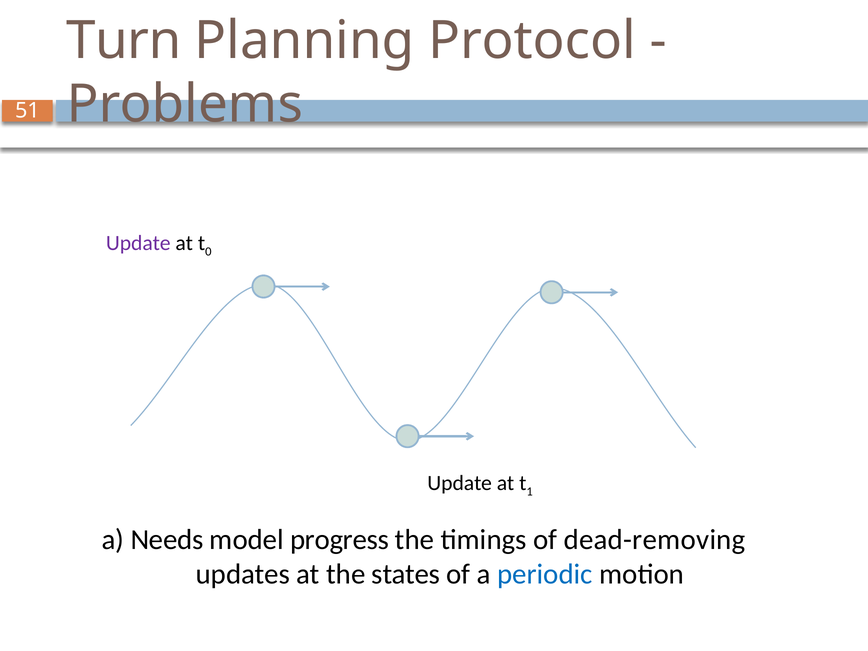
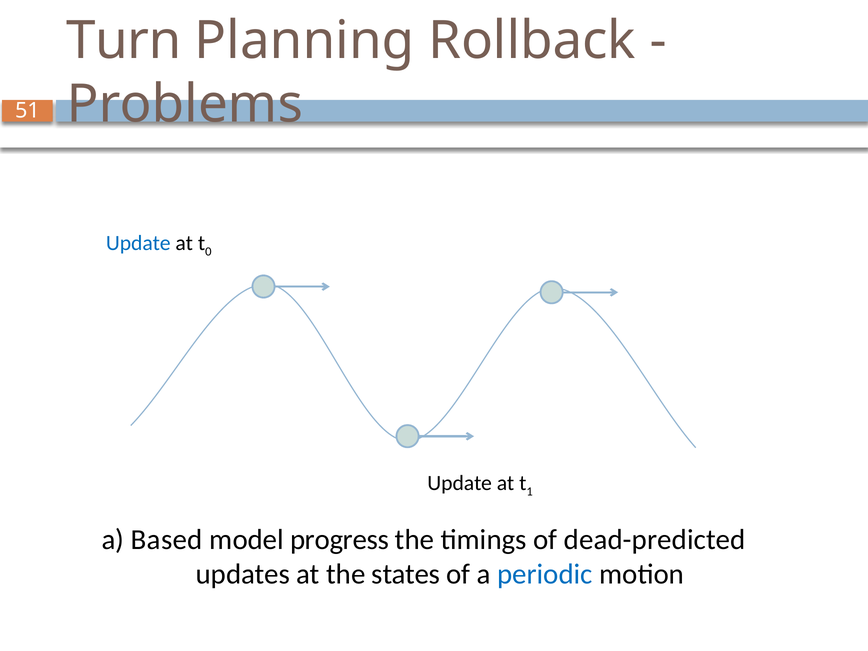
Protocol: Protocol -> Rollback
Update at (138, 243) colour: purple -> blue
Needs: Needs -> Based
dead-removing: dead-removing -> dead-predicted
